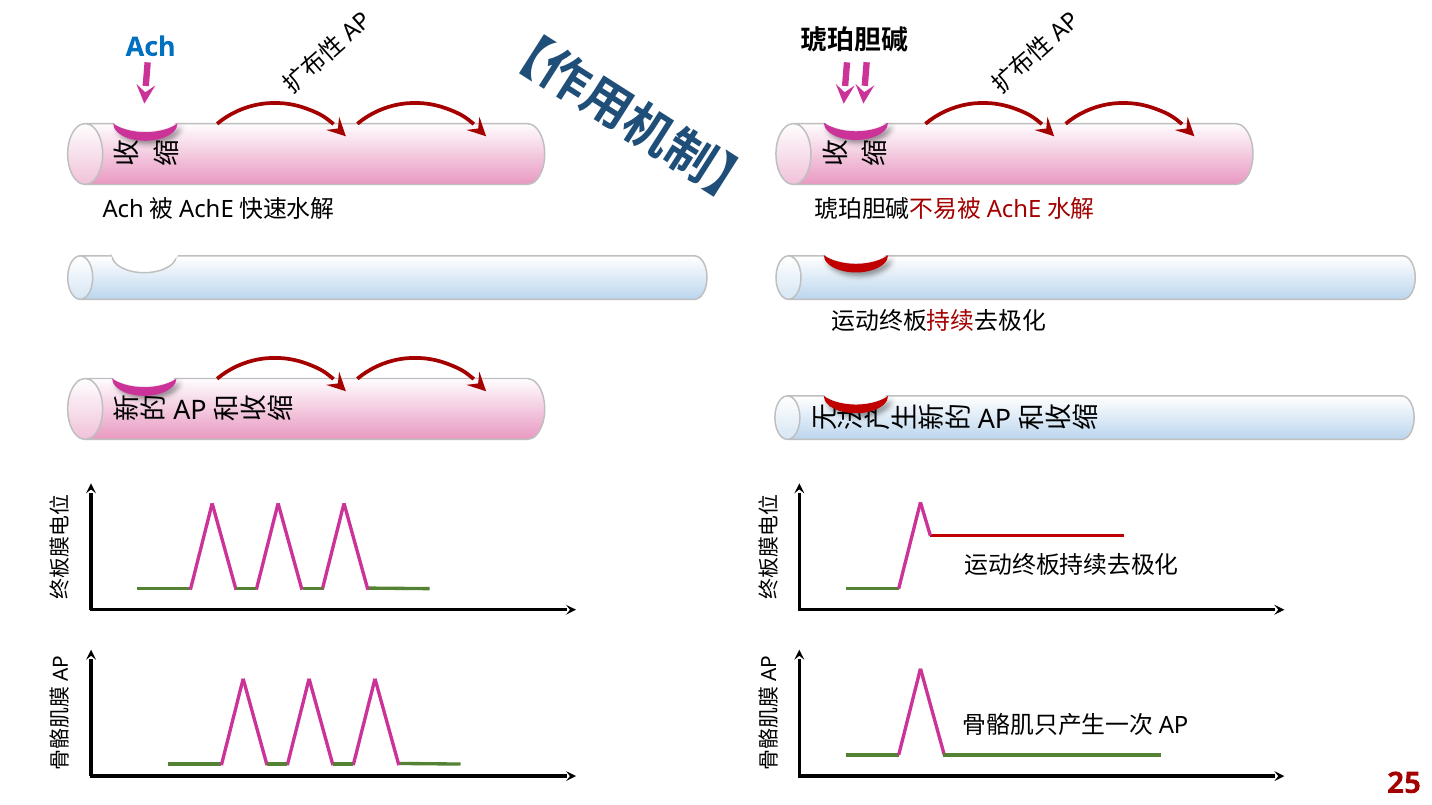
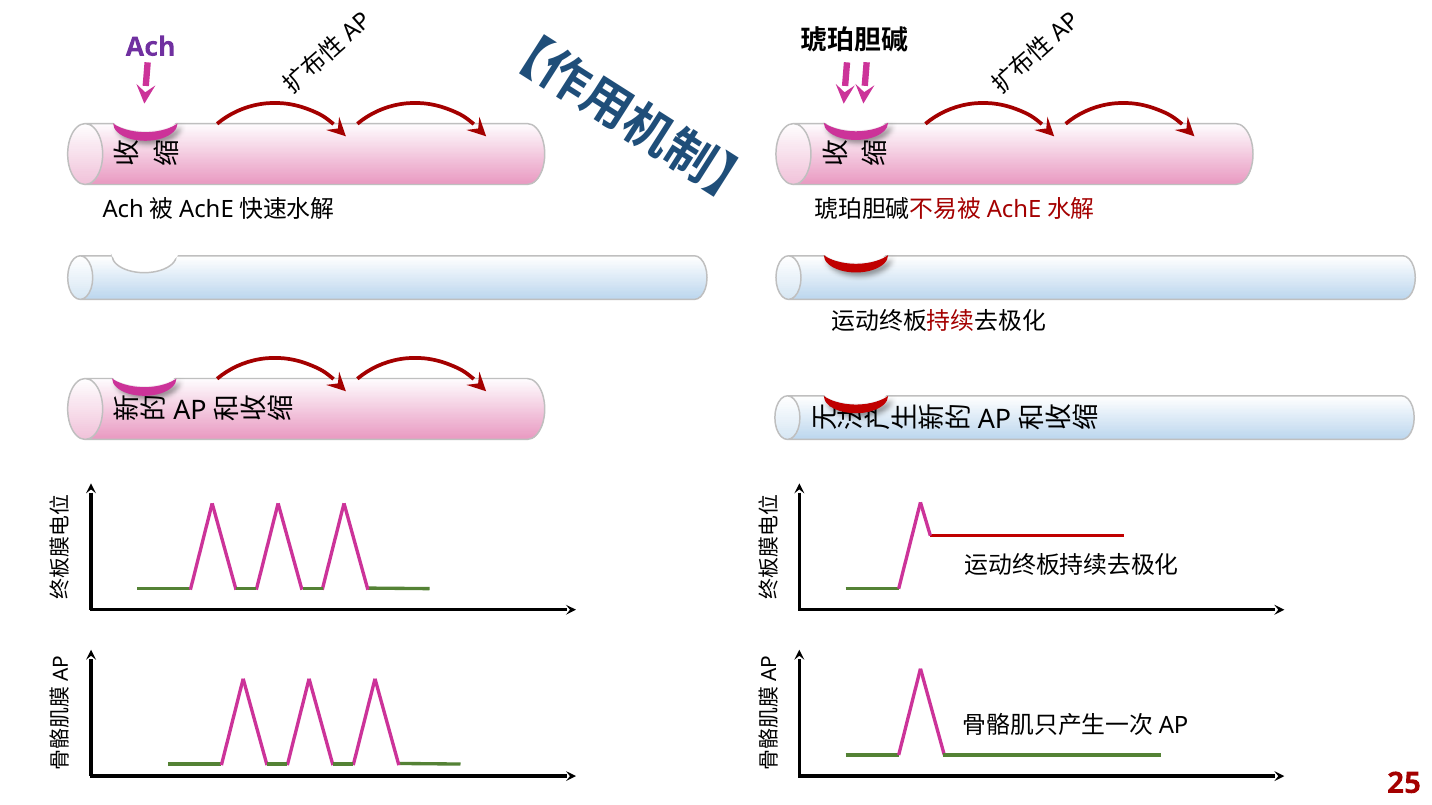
Ach colour: blue -> purple
